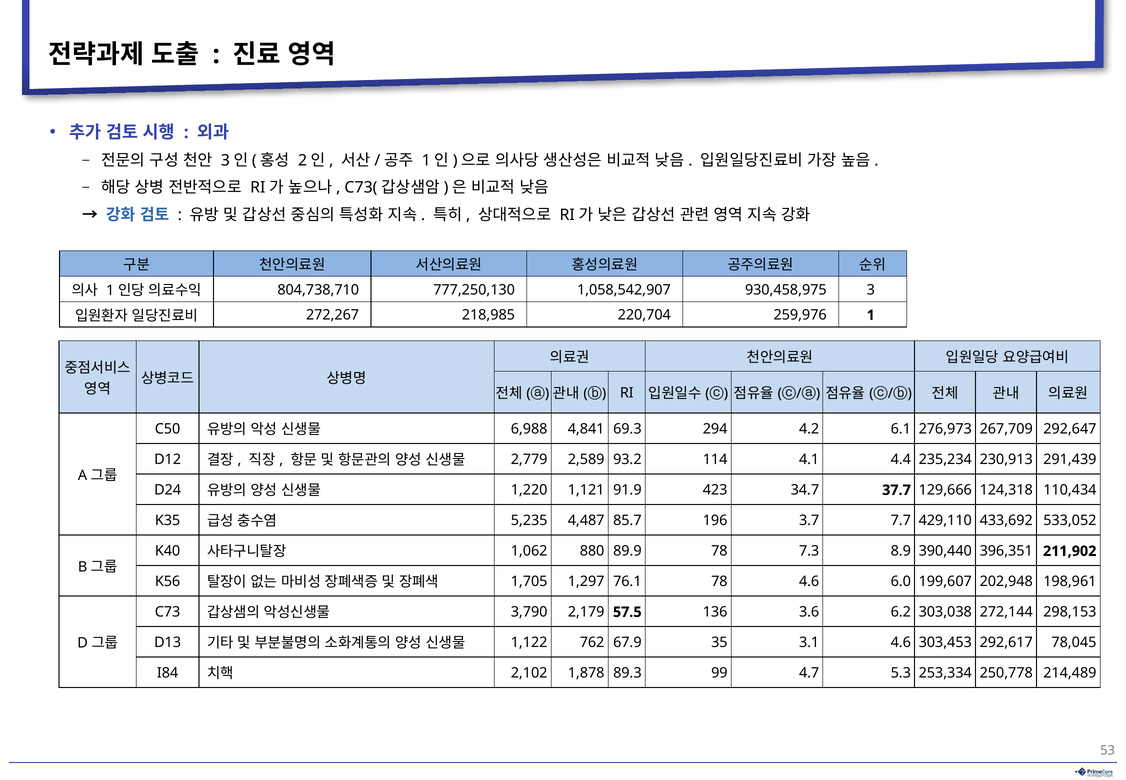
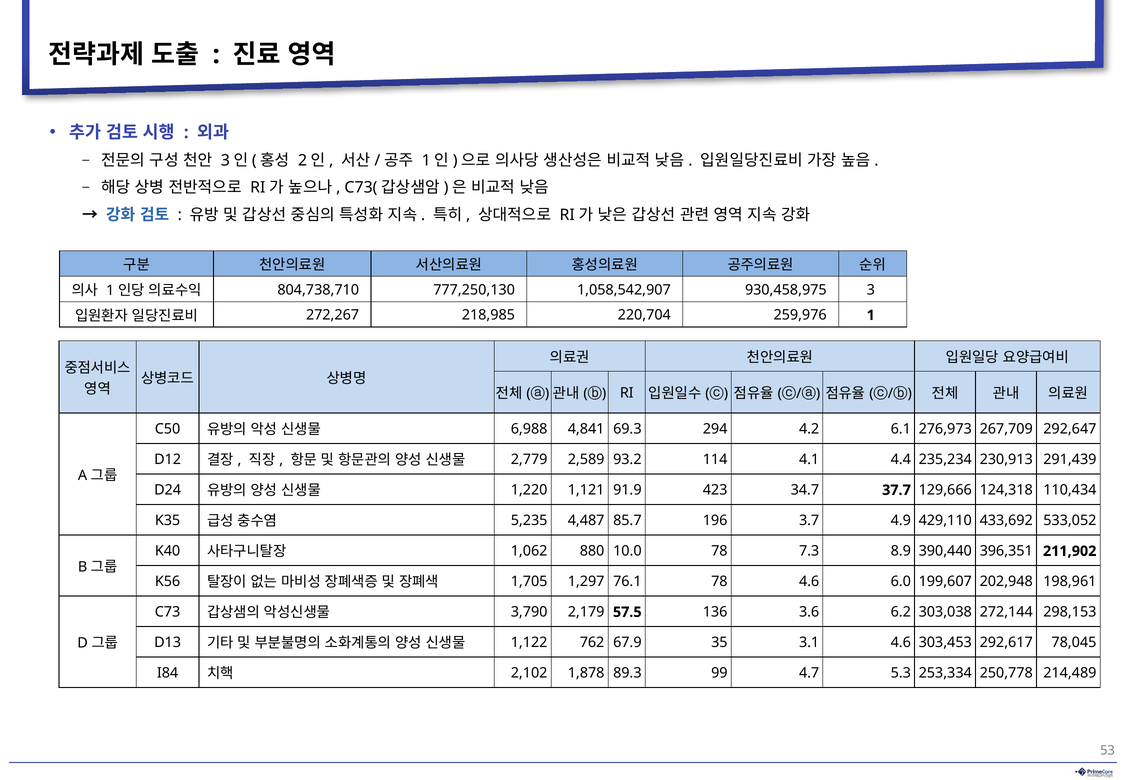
7.7: 7.7 -> 4.9
89.9: 89.9 -> 10.0
